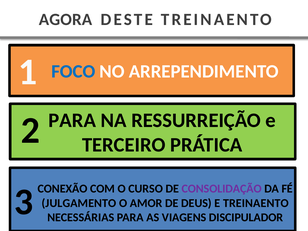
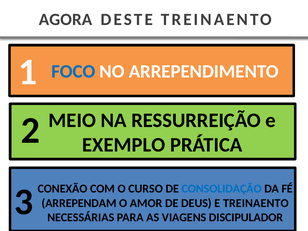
PARA at (72, 120): PARA -> MEIO
TERCEIRO: TERCEIRO -> EXEMPLO
CONSOLIDAÇÃO colour: purple -> blue
JULGAMENTO: JULGAMENTO -> ARREPENDAM
